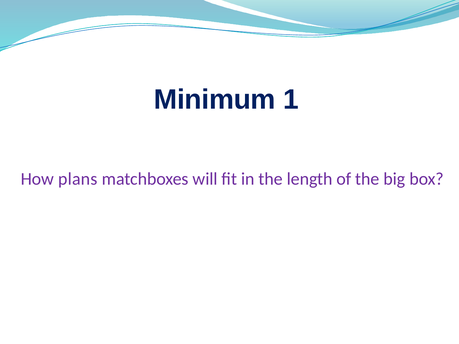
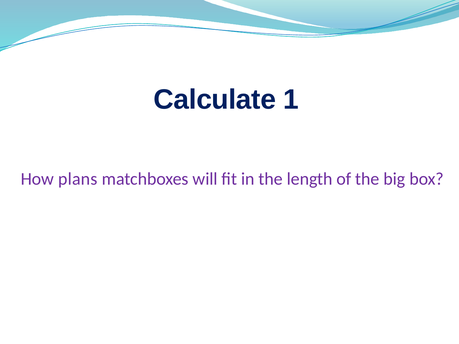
Minimum: Minimum -> Calculate
